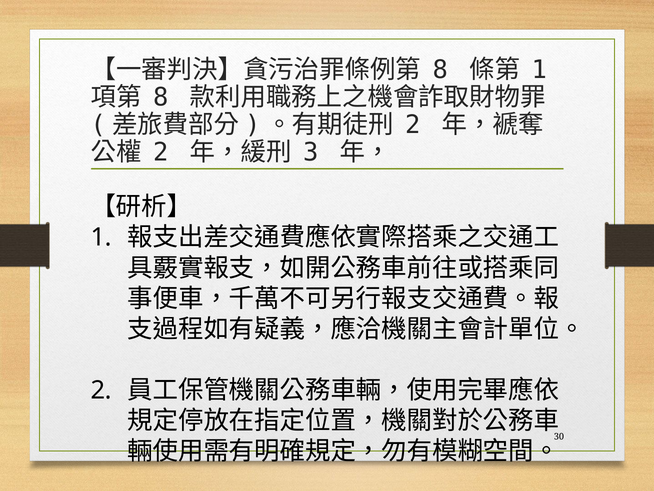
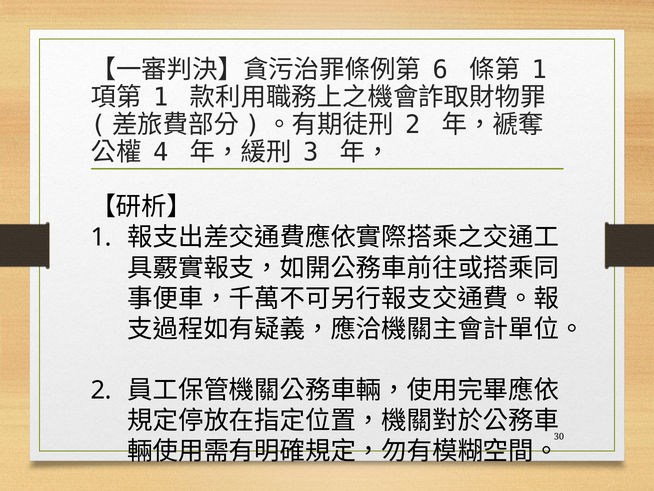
8 at (440, 70): 8 -> 6
8 at (161, 97): 8 -> 1
2 at (161, 152): 2 -> 4
